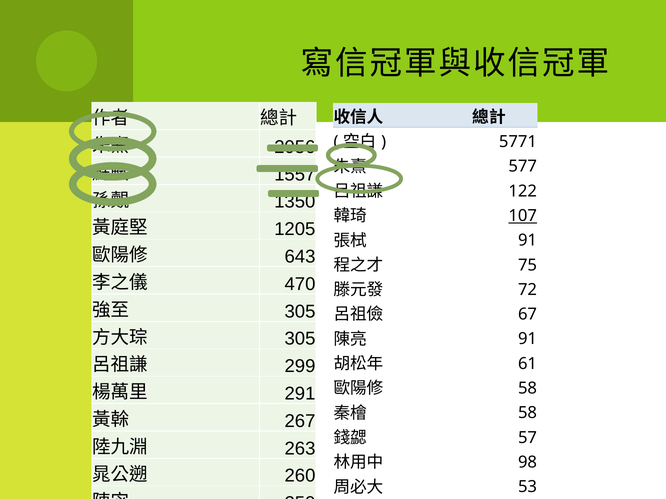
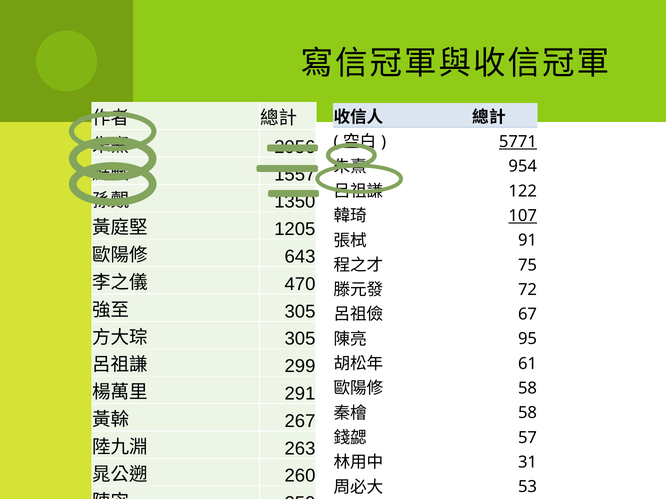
5771 underline: none -> present
577: 577 -> 954
91 at (528, 339): 91 -> 95
98: 98 -> 31
